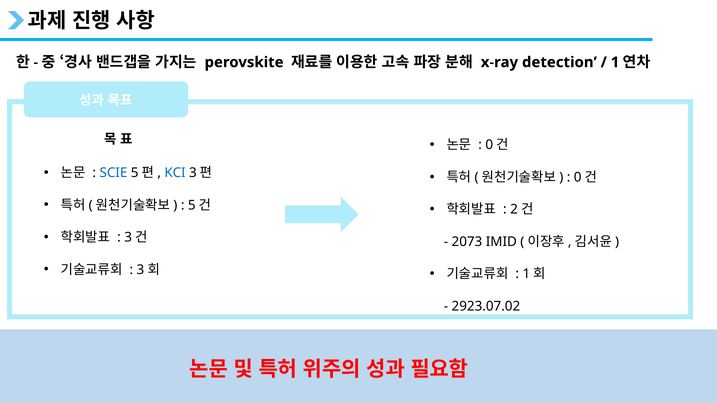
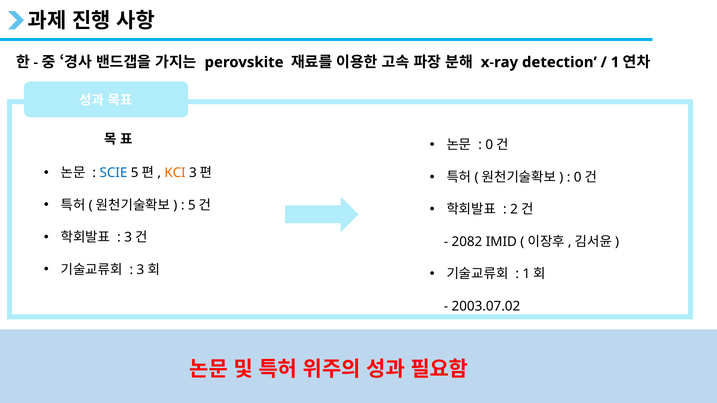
KCI colour: blue -> orange
2073: 2073 -> 2082
2923.07.02: 2923.07.02 -> 2003.07.02
